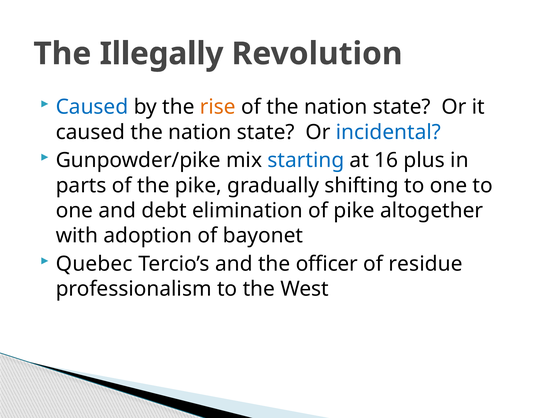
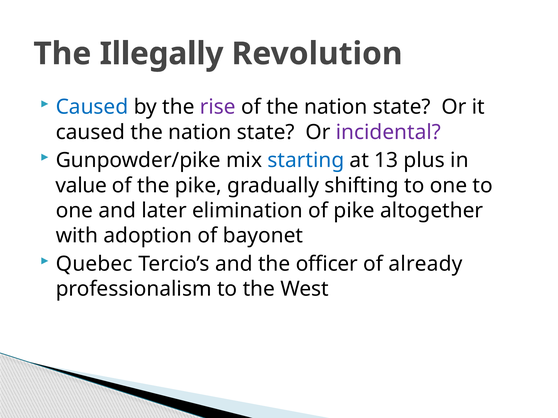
rise colour: orange -> purple
incidental colour: blue -> purple
16: 16 -> 13
parts: parts -> value
debt: debt -> later
residue: residue -> already
